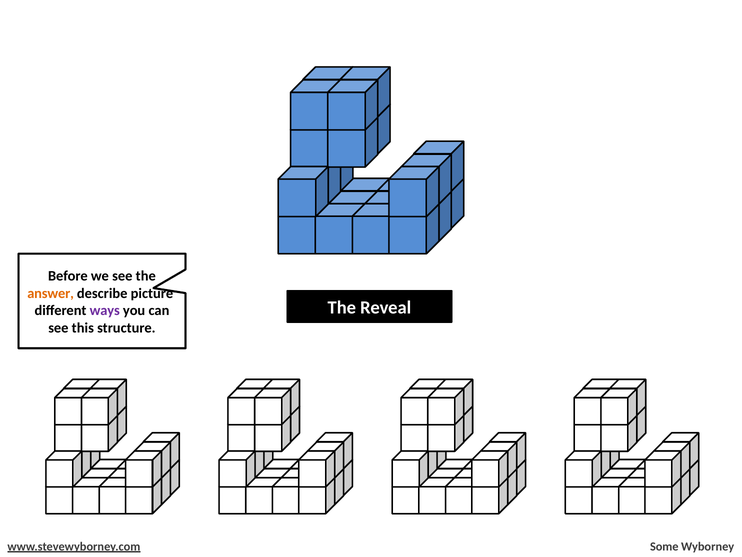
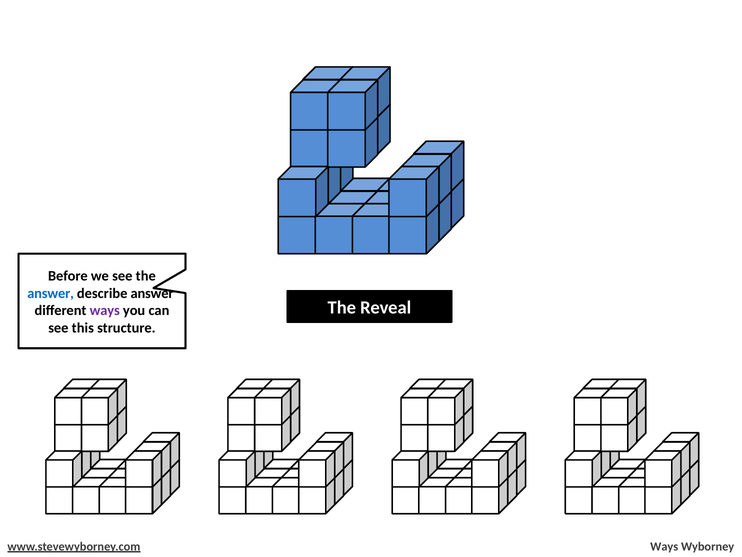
answer at (51, 293) colour: orange -> blue
describe picture: picture -> answer
Some at (664, 546): Some -> Ways
